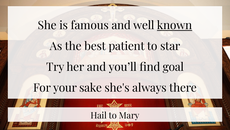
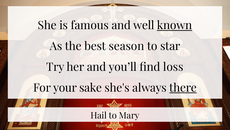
patient: patient -> season
goal: goal -> loss
there underline: none -> present
